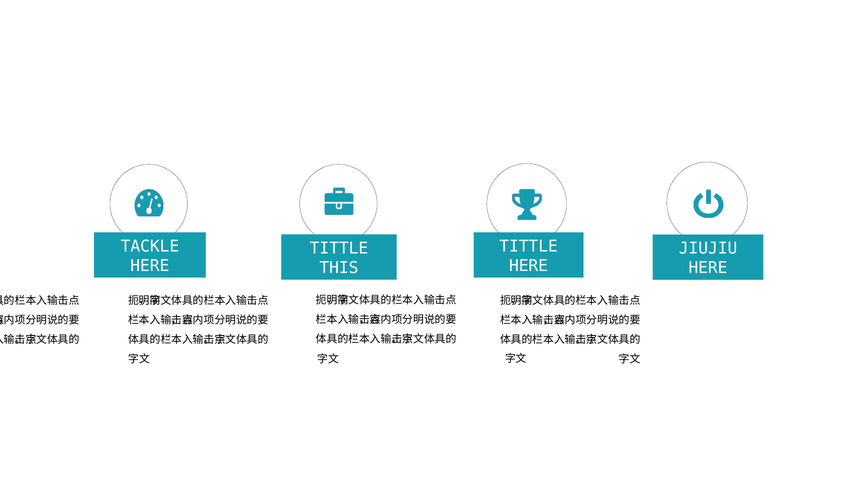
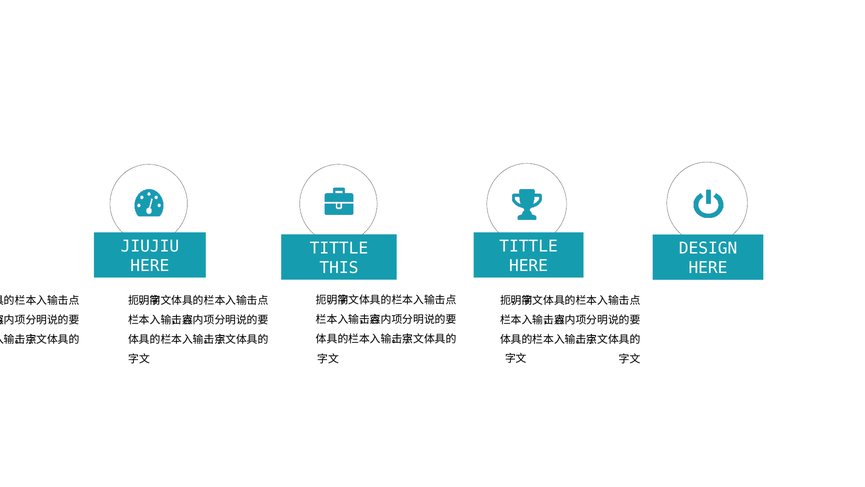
TACKLE: TACKLE -> JIUJIU
JIUJIU: JIUJIU -> DESIGN
